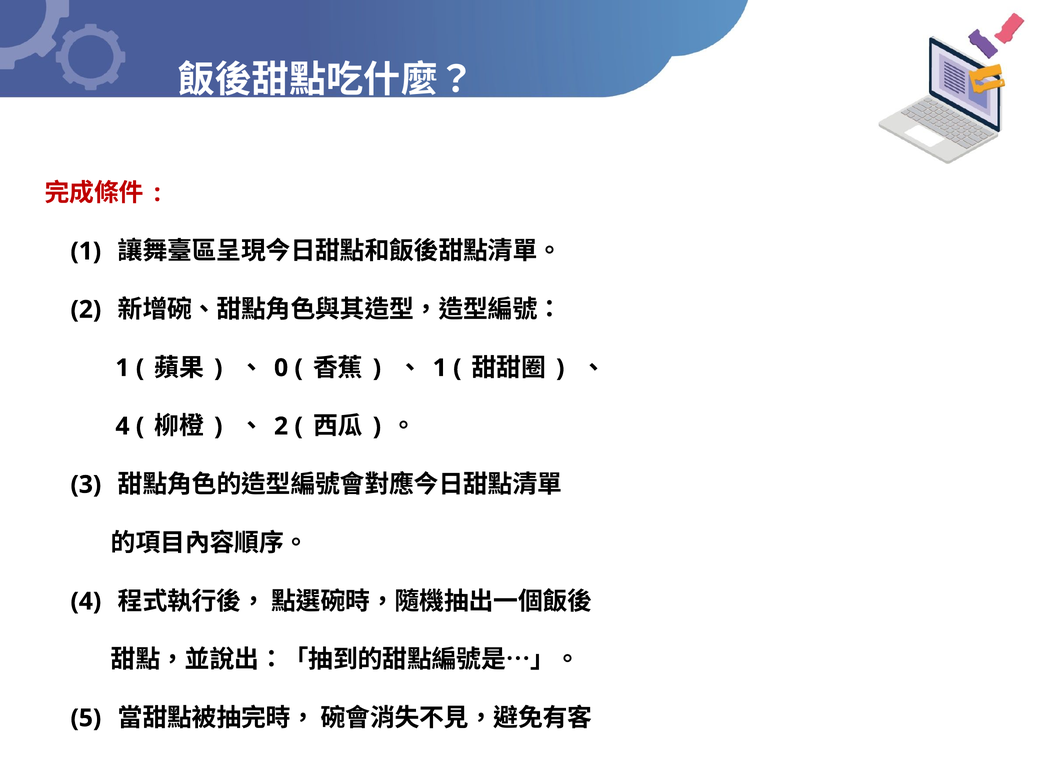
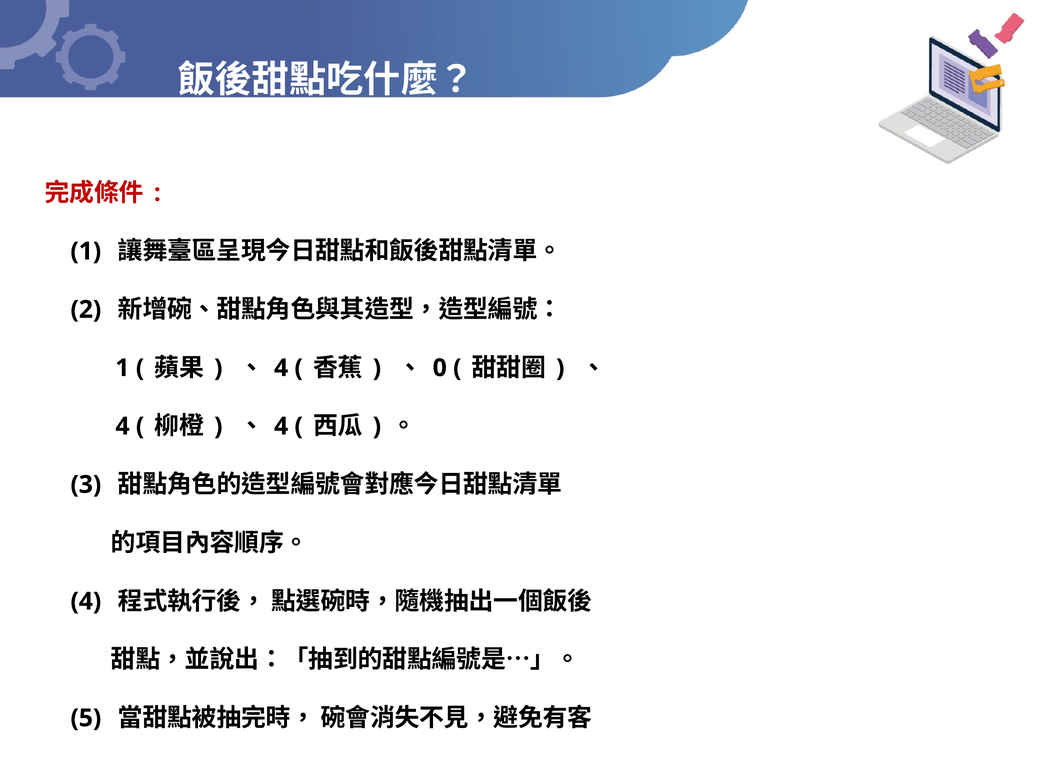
0 at (281, 368): 0 -> 4
1 at (440, 368): 1 -> 0
2 at (281, 426): 2 -> 4
